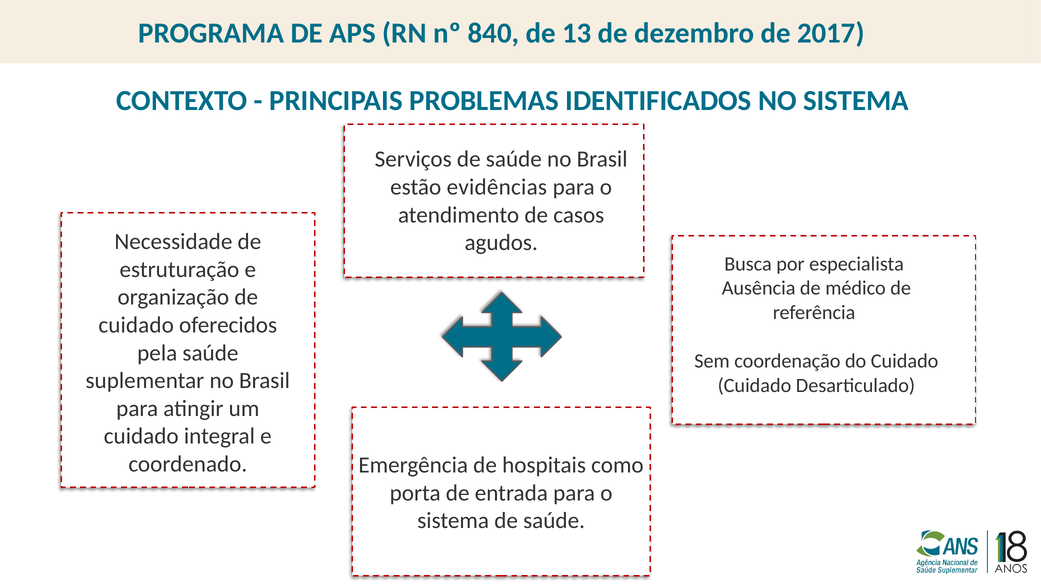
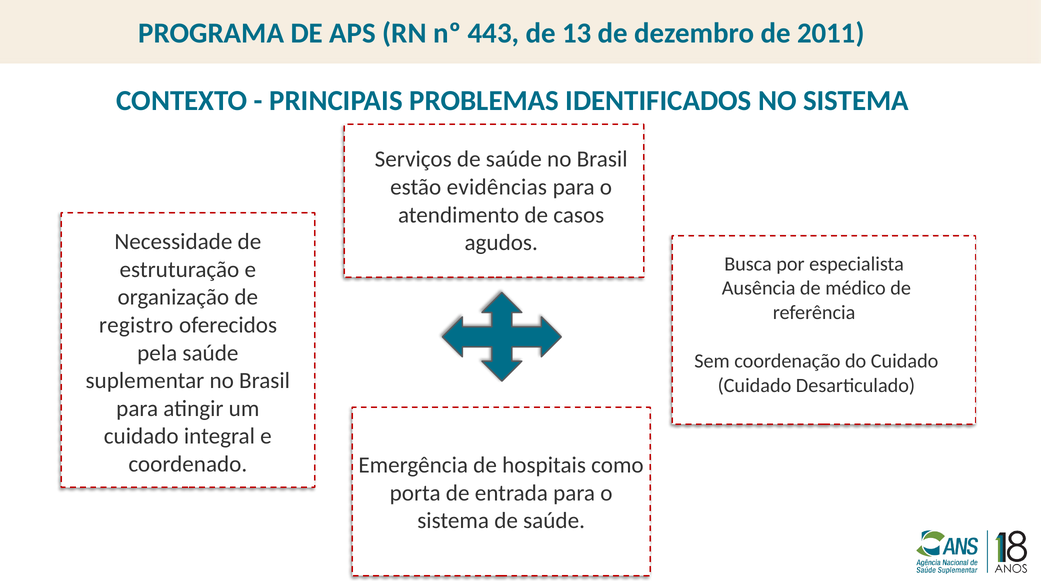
840: 840 -> 443
2017: 2017 -> 2011
cuidado at (136, 325): cuidado -> registro
